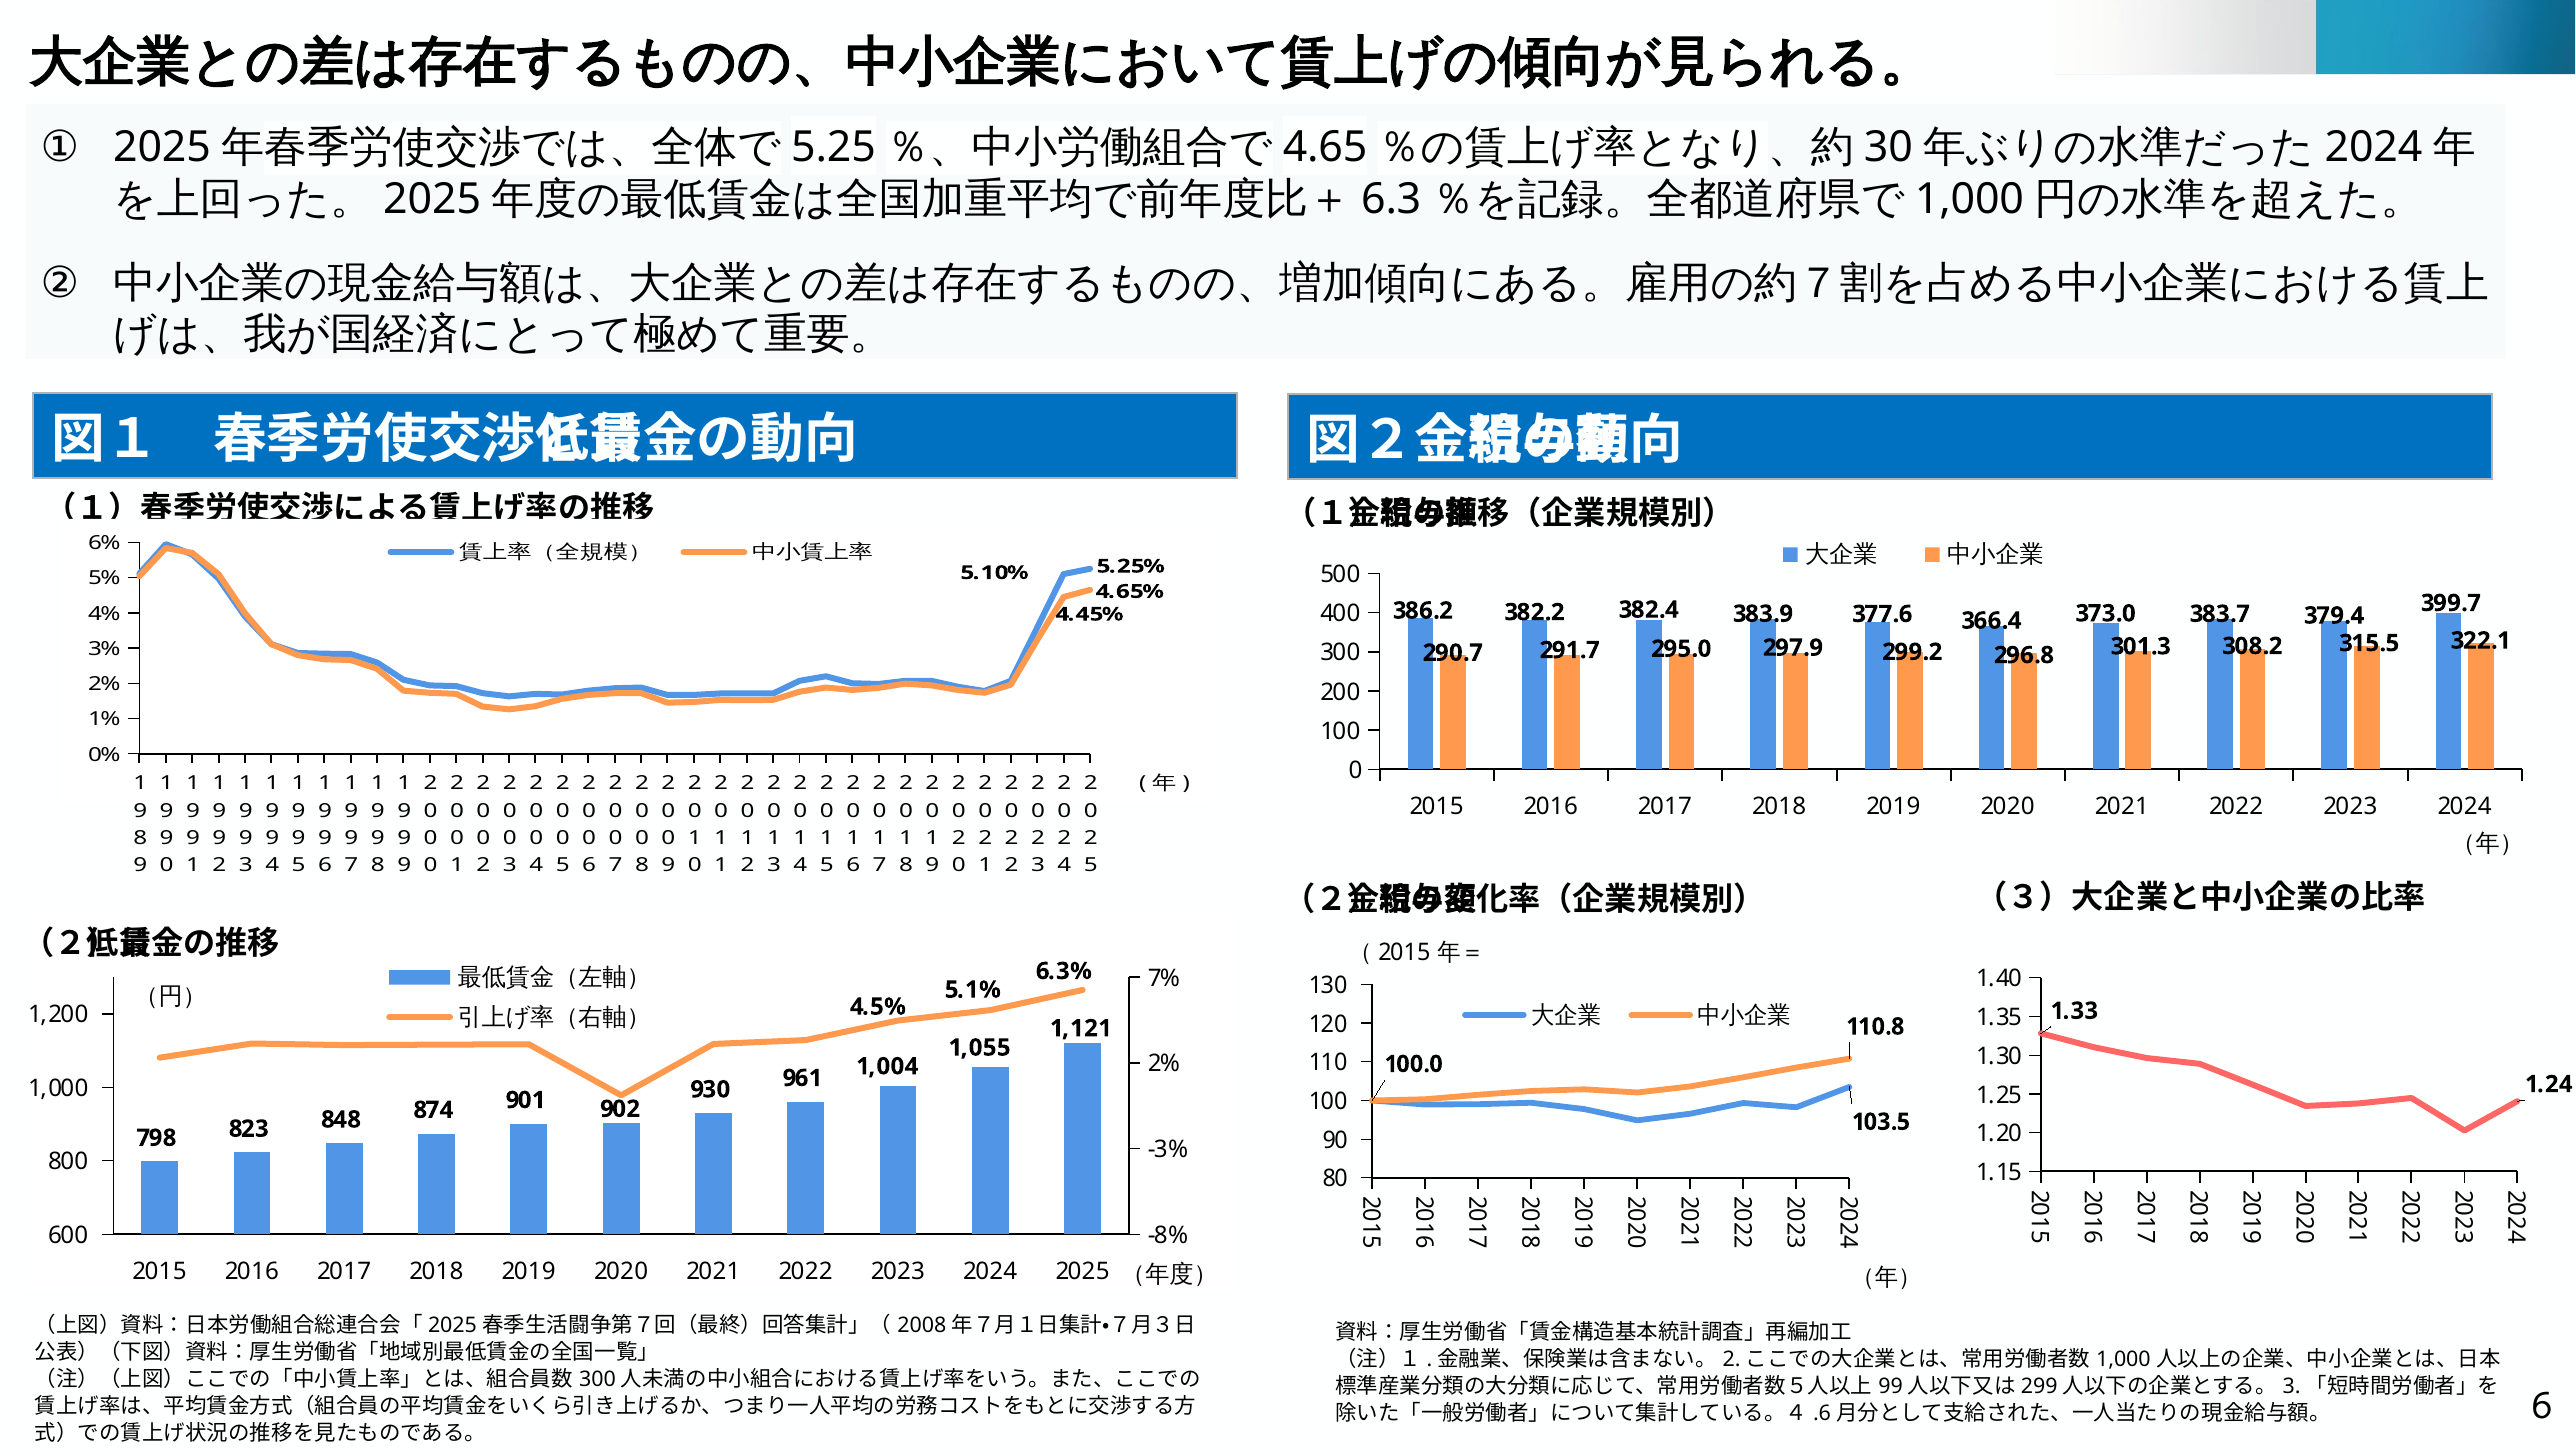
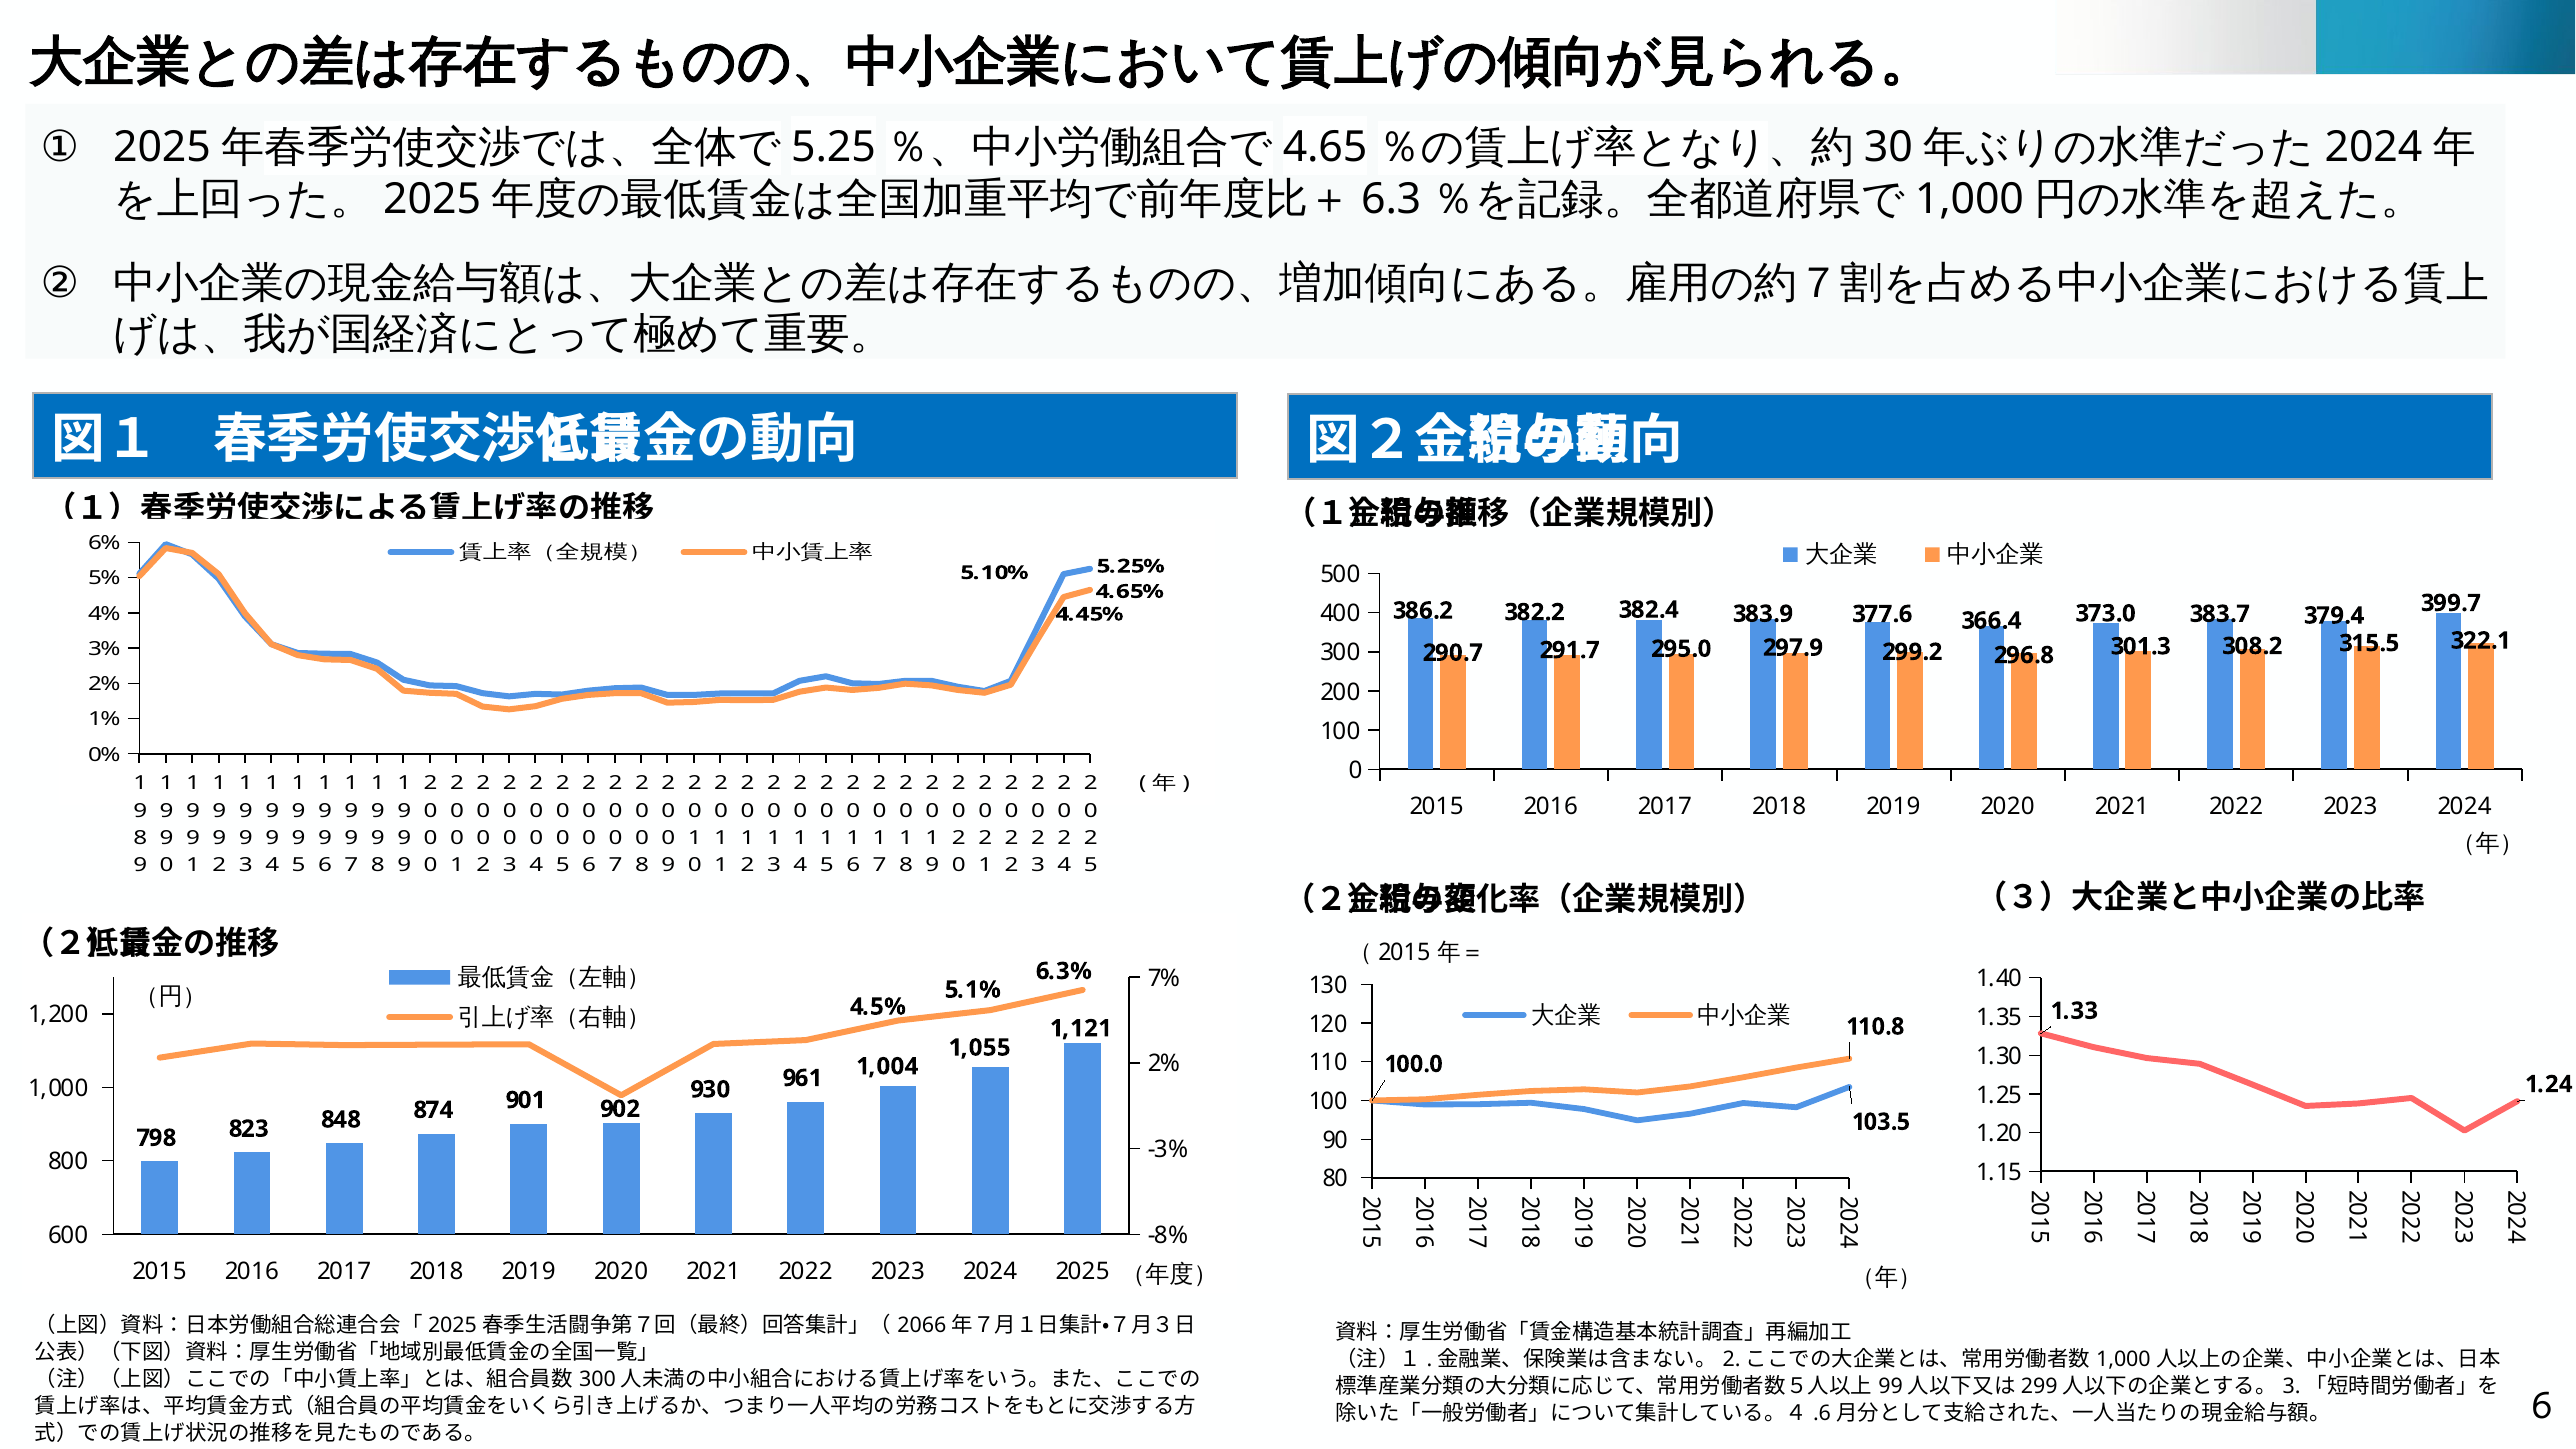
2008: 2008 -> 2066
